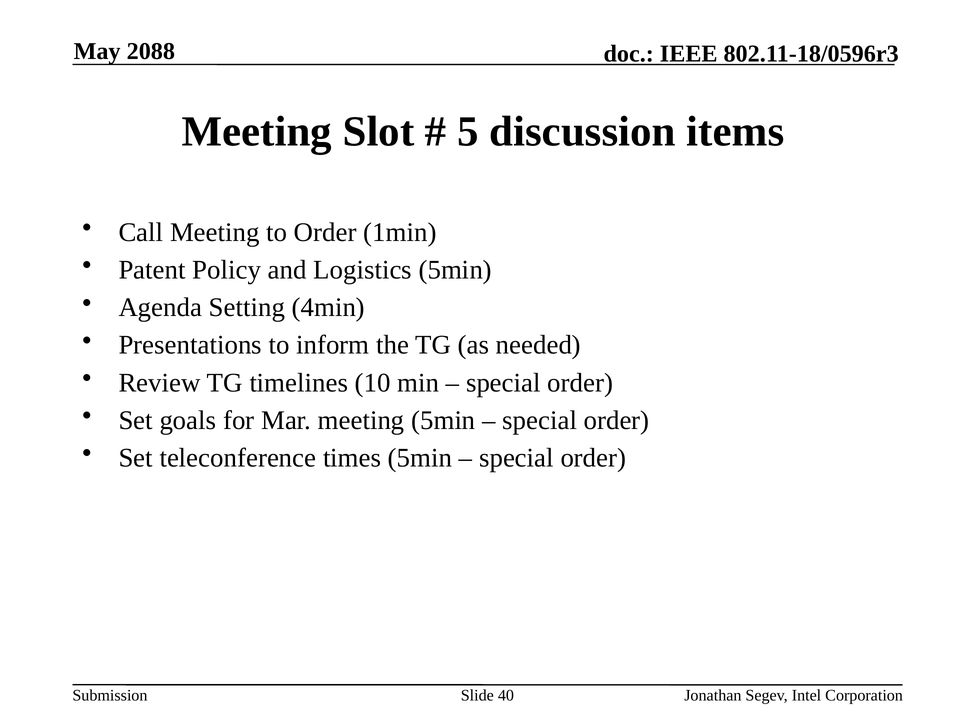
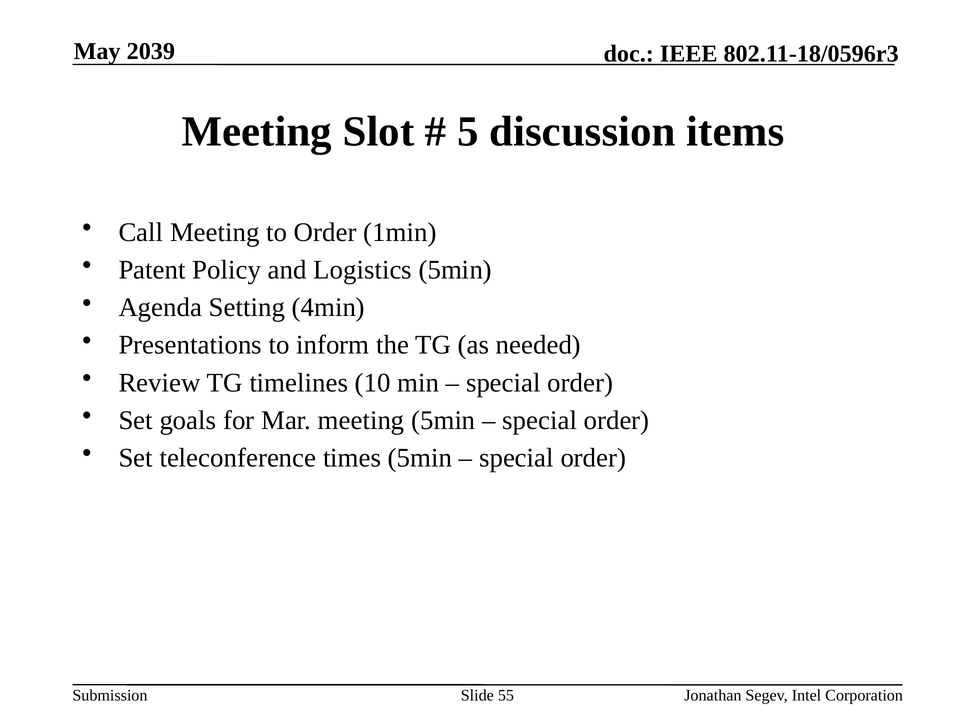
2088: 2088 -> 2039
40: 40 -> 55
